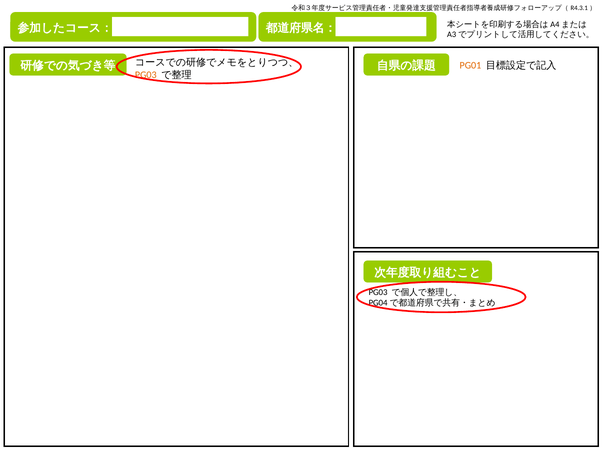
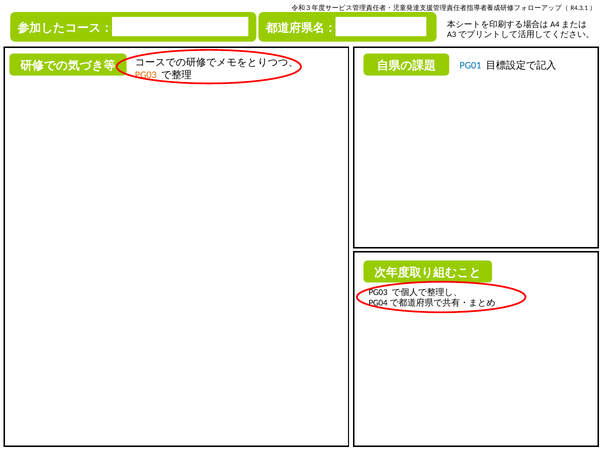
PG01 colour: orange -> blue
